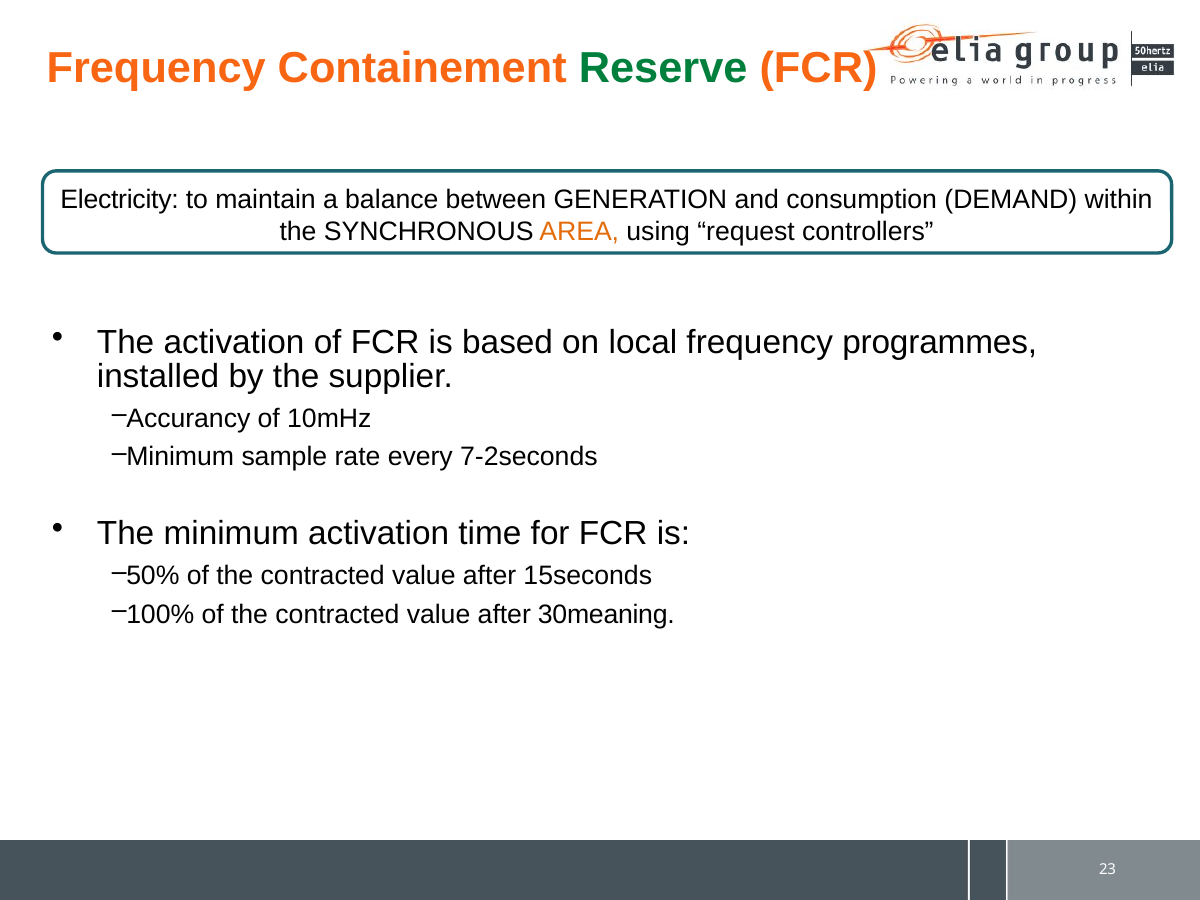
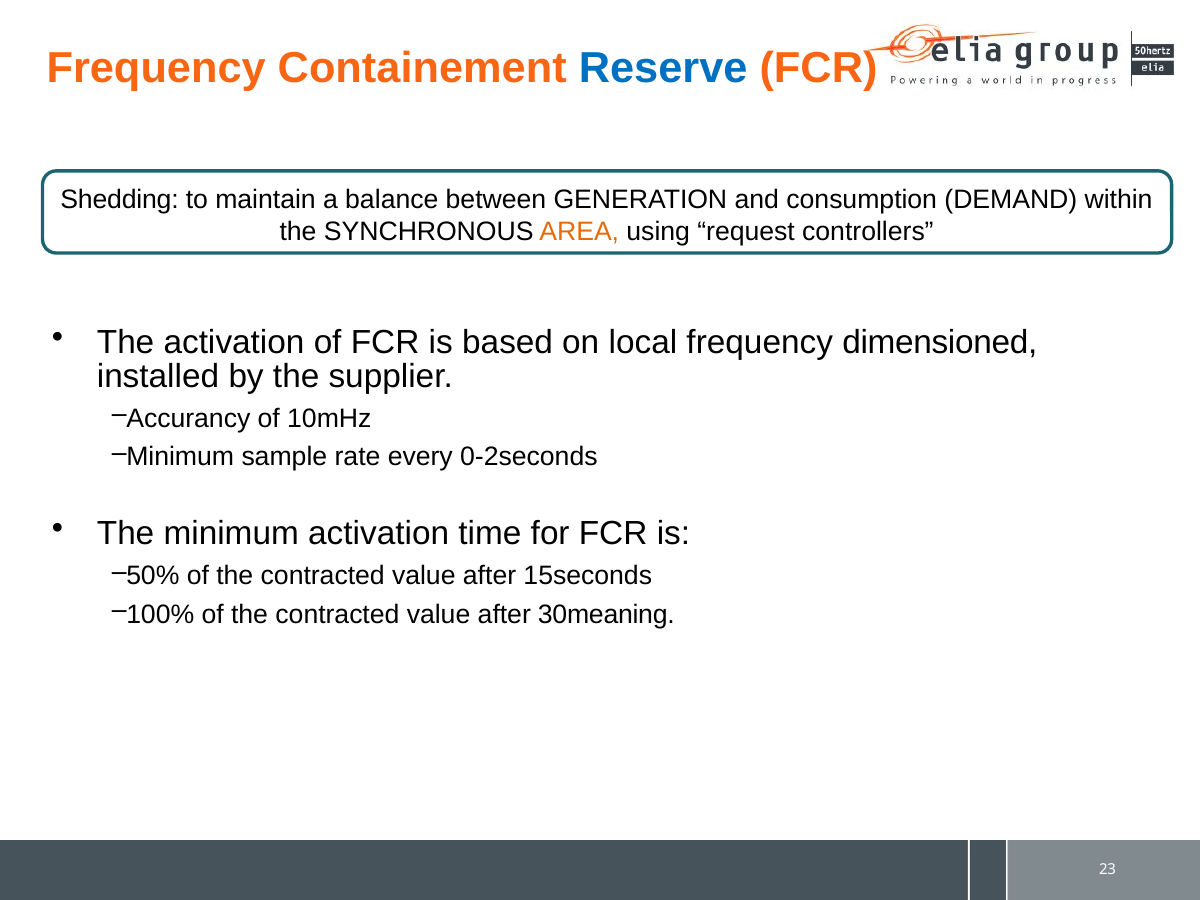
Reserve colour: green -> blue
Electricity: Electricity -> Shedding
programmes: programmes -> dimensioned
7-2seconds: 7-2seconds -> 0-2seconds
